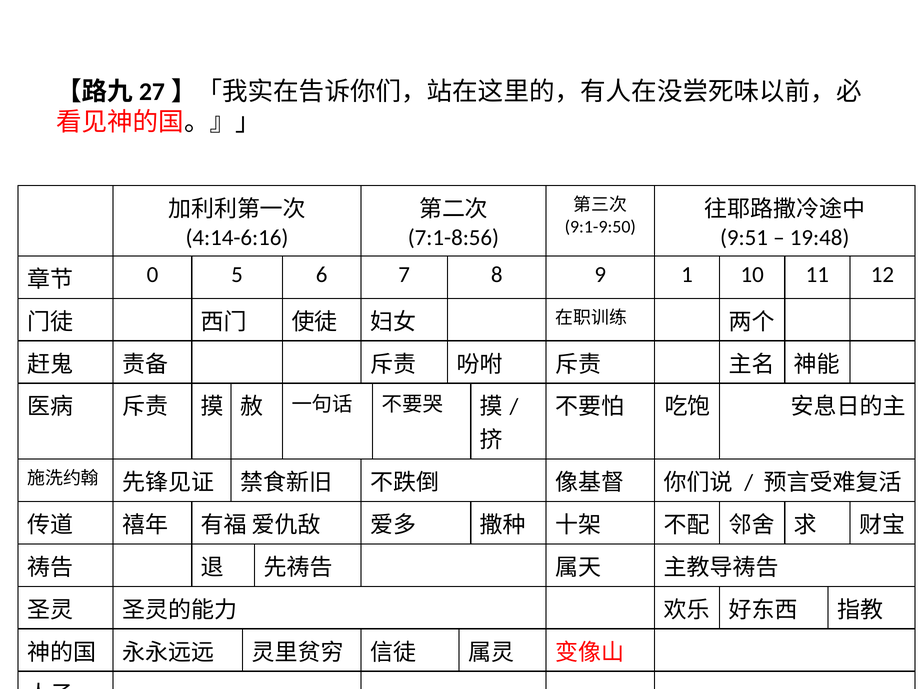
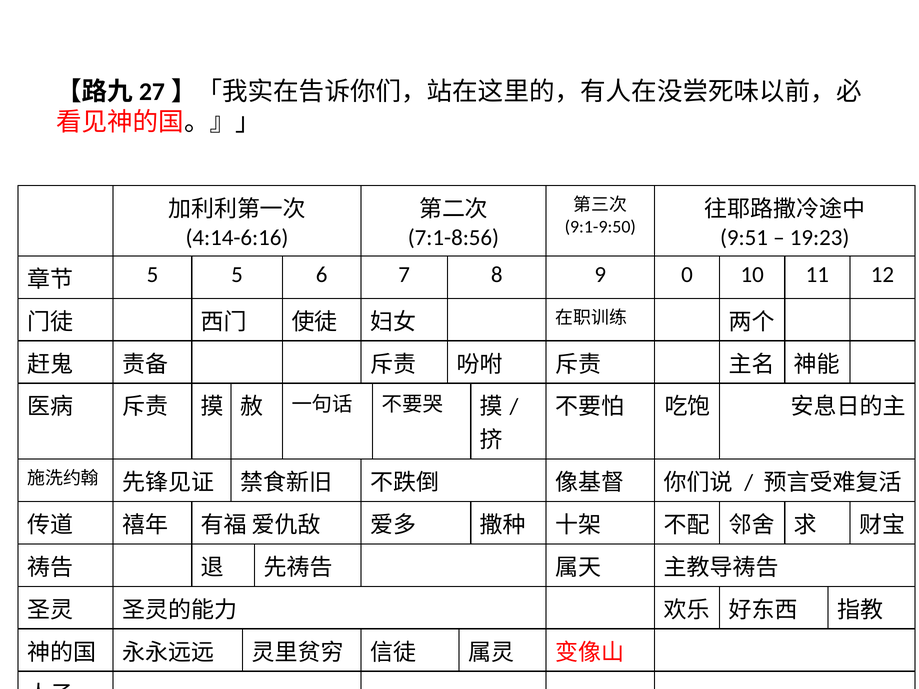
19:48: 19:48 -> 19:23
0 at (152, 275): 0 -> 5
1: 1 -> 0
